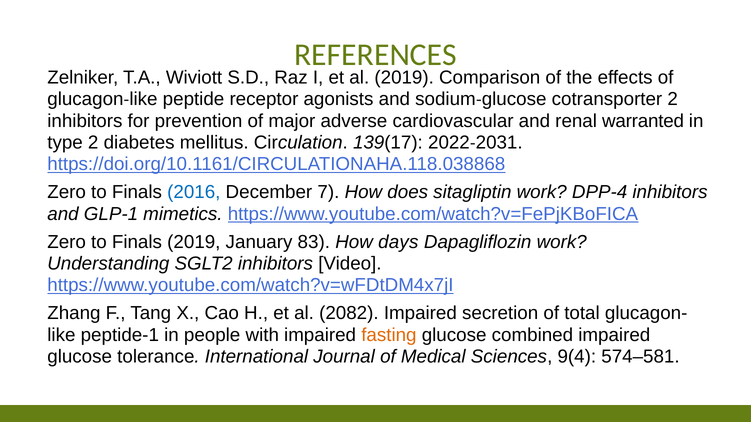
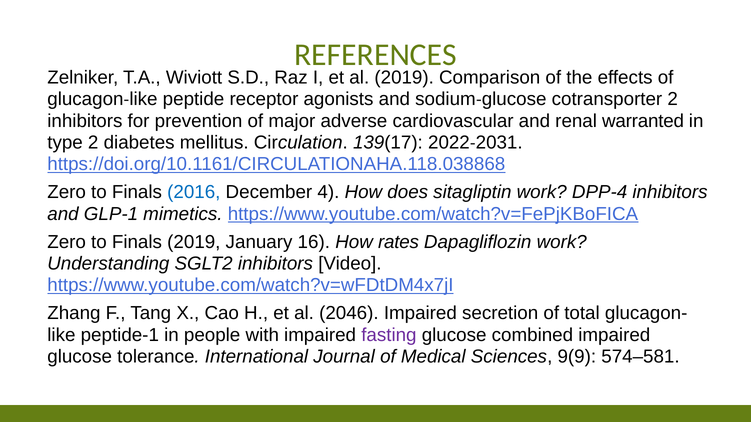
7: 7 -> 4
83: 83 -> 16
days: days -> rates
2082: 2082 -> 2046
fasting colour: orange -> purple
9(4: 9(4 -> 9(9
